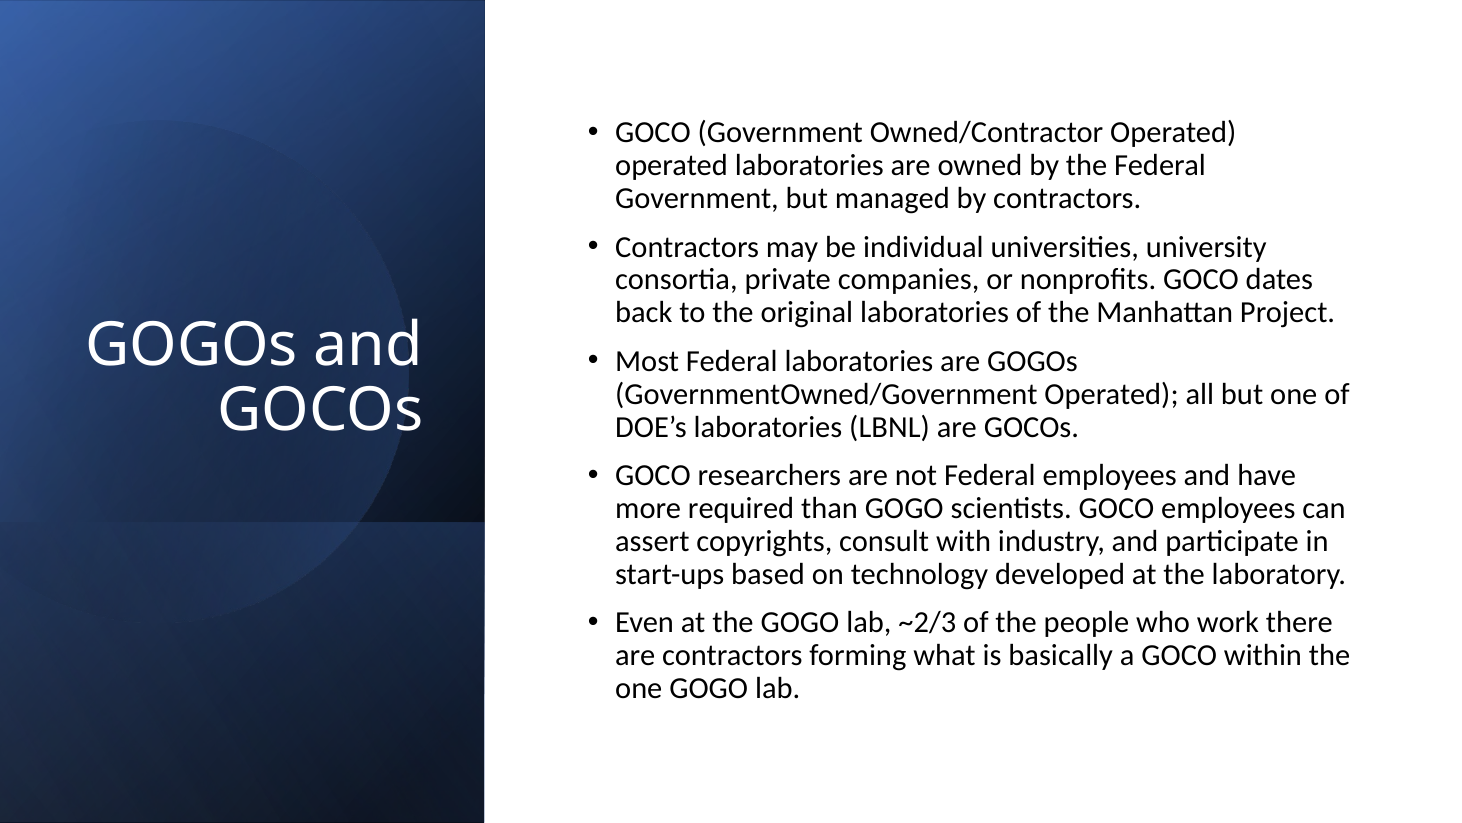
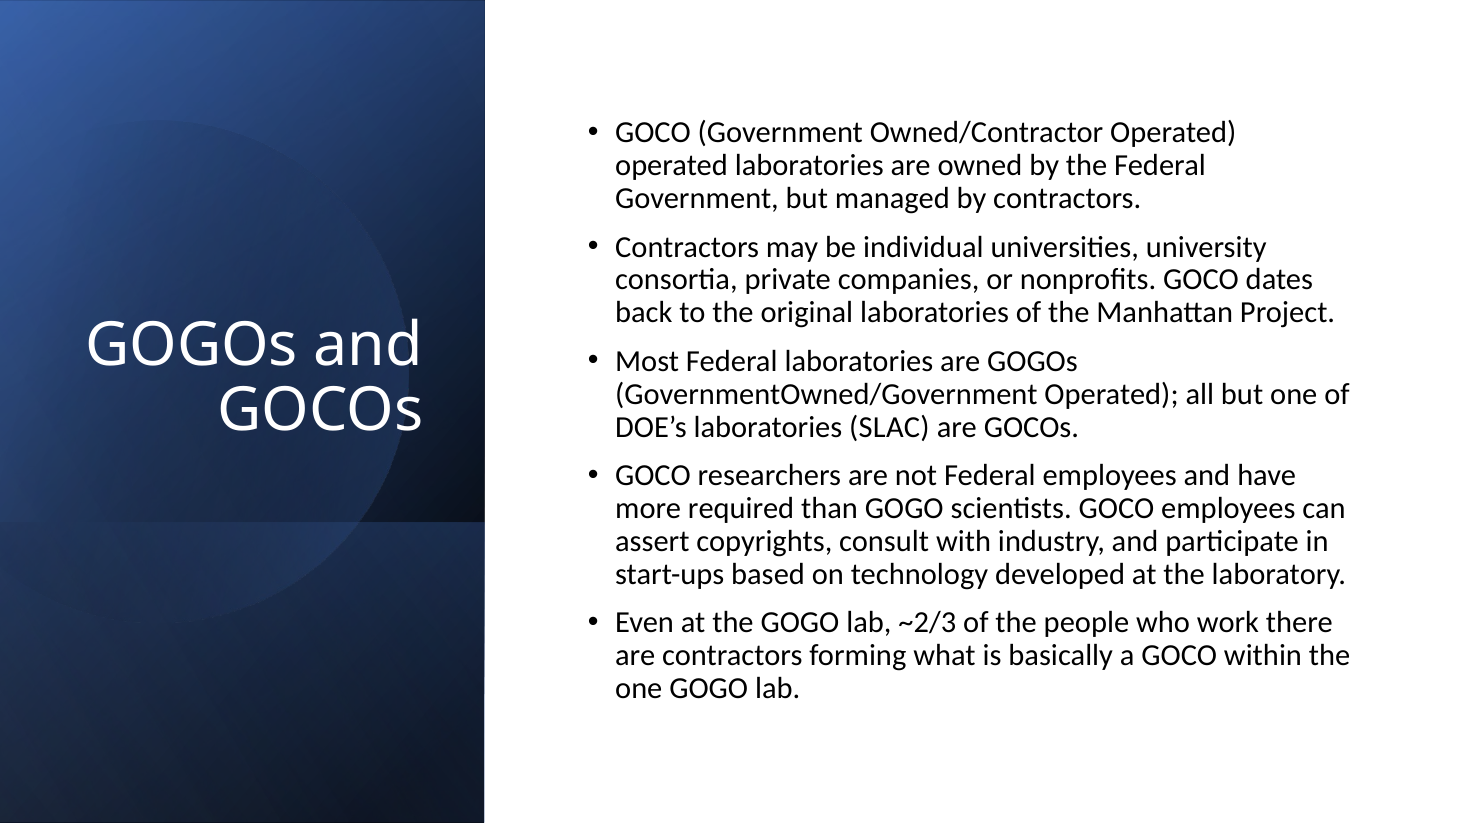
LBNL: LBNL -> SLAC
